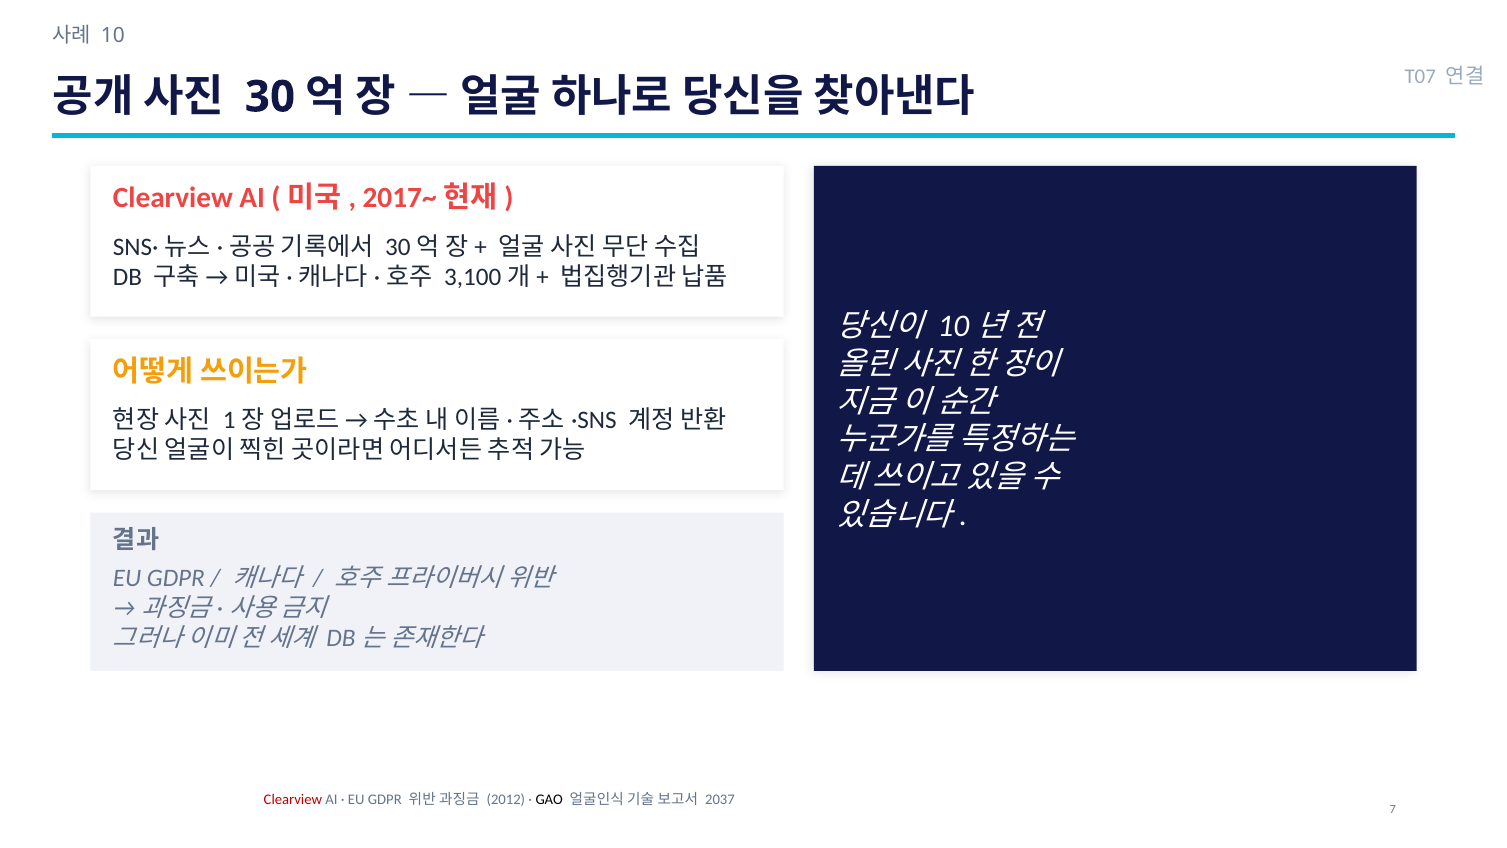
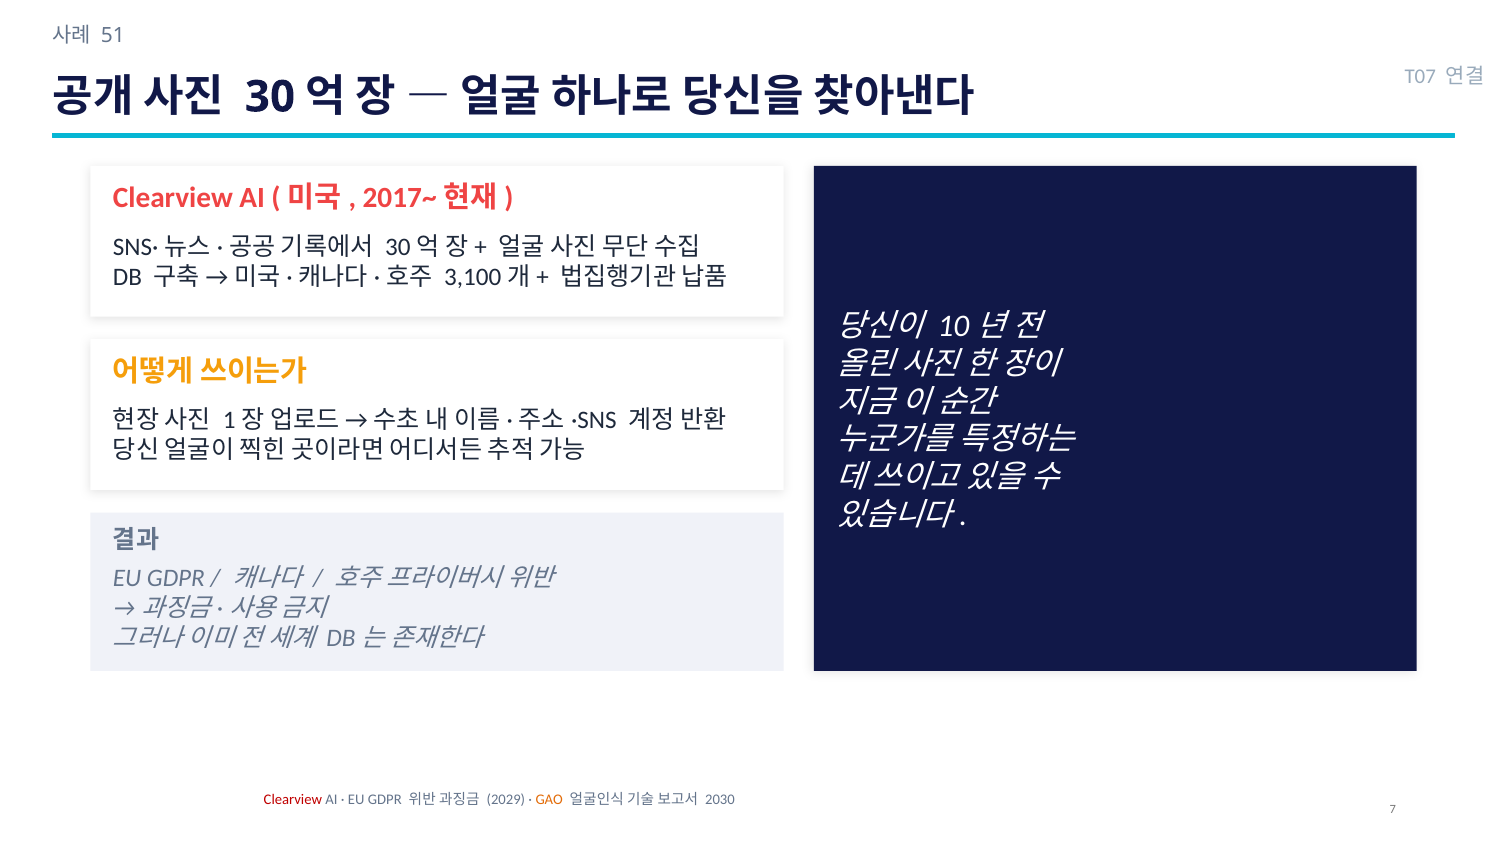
10: 10 -> 51
2012: 2012 -> 2029
GAO colour: black -> orange
2037: 2037 -> 2030
